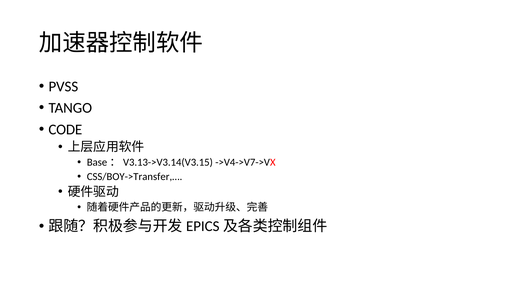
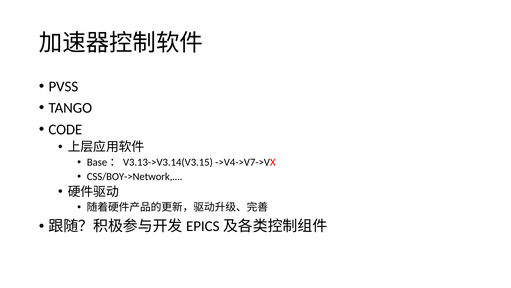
CSS/BOY->Transfer,…: CSS/BOY->Transfer,… -> CSS/BOY->Network,…
